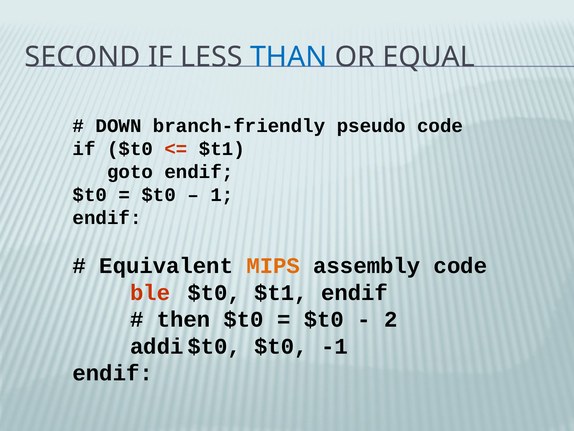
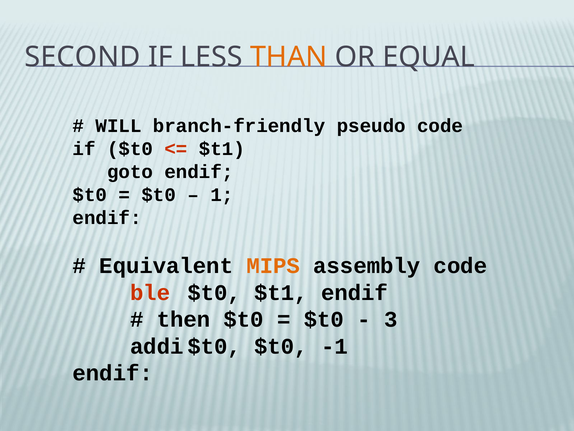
THAN colour: blue -> orange
DOWN: DOWN -> WILL
2: 2 -> 3
